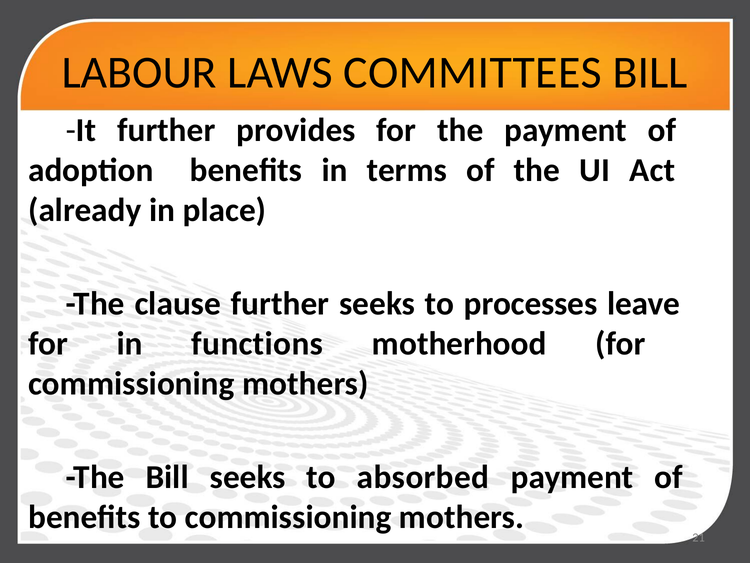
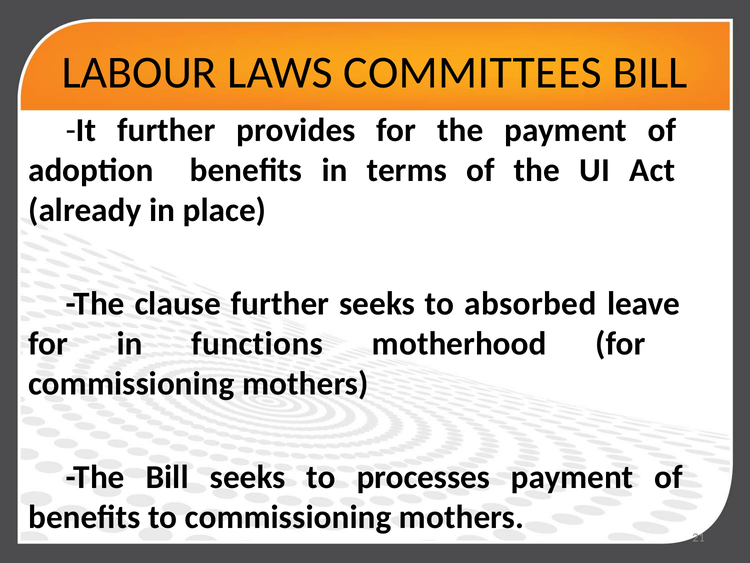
processes: processes -> absorbed
absorbed: absorbed -> processes
